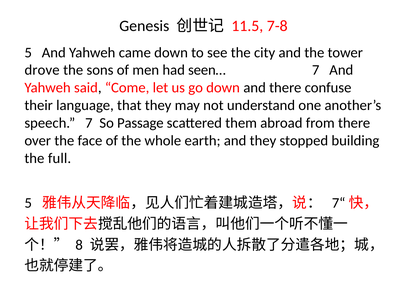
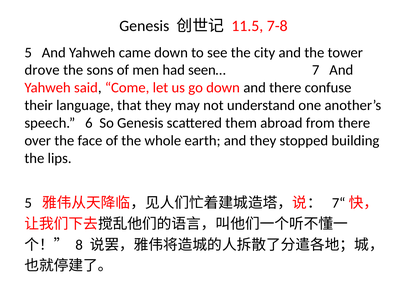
speech 7: 7 -> 6
So Passage: Passage -> Genesis
full: full -> lips
